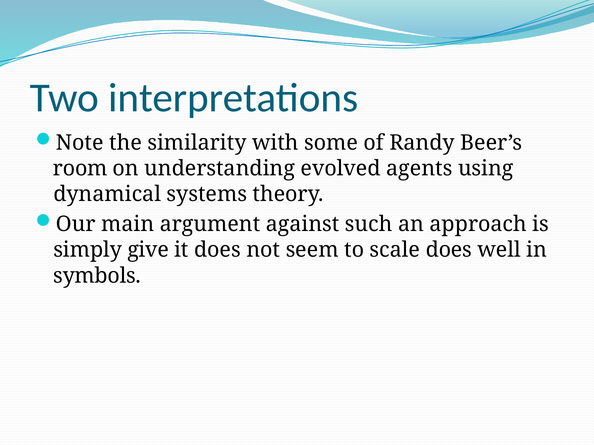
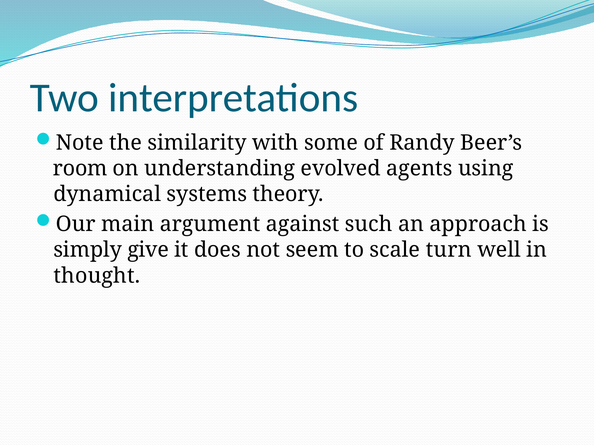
scale does: does -> turn
symbols: symbols -> thought
